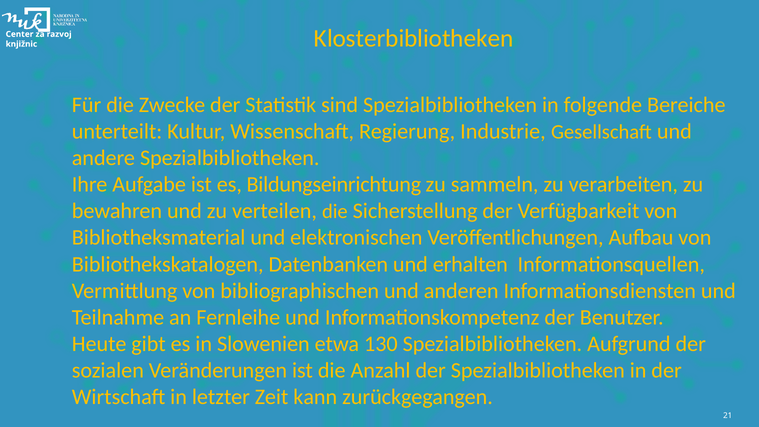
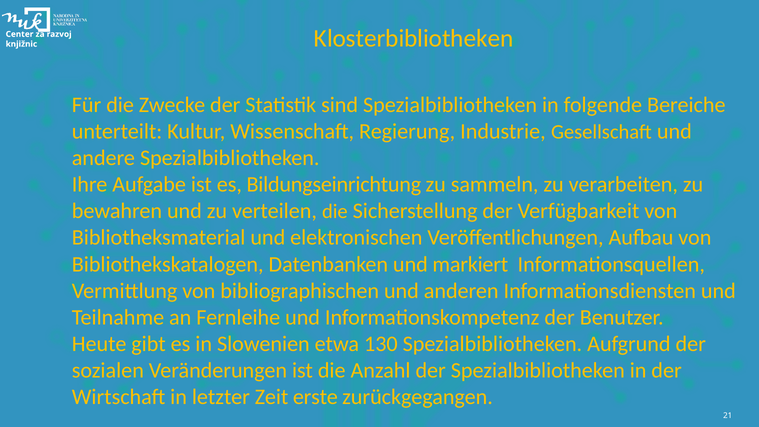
erhalten: erhalten -> markiert
kann: kann -> erste
